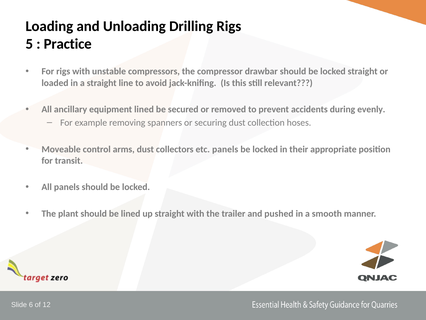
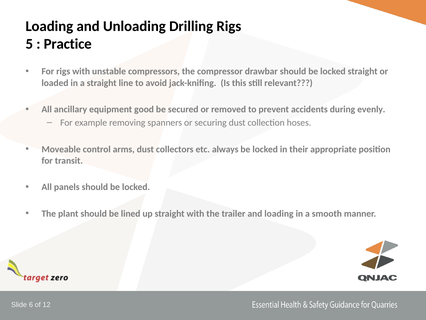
equipment lined: lined -> good
etc panels: panels -> always
and pushed: pushed -> loading
